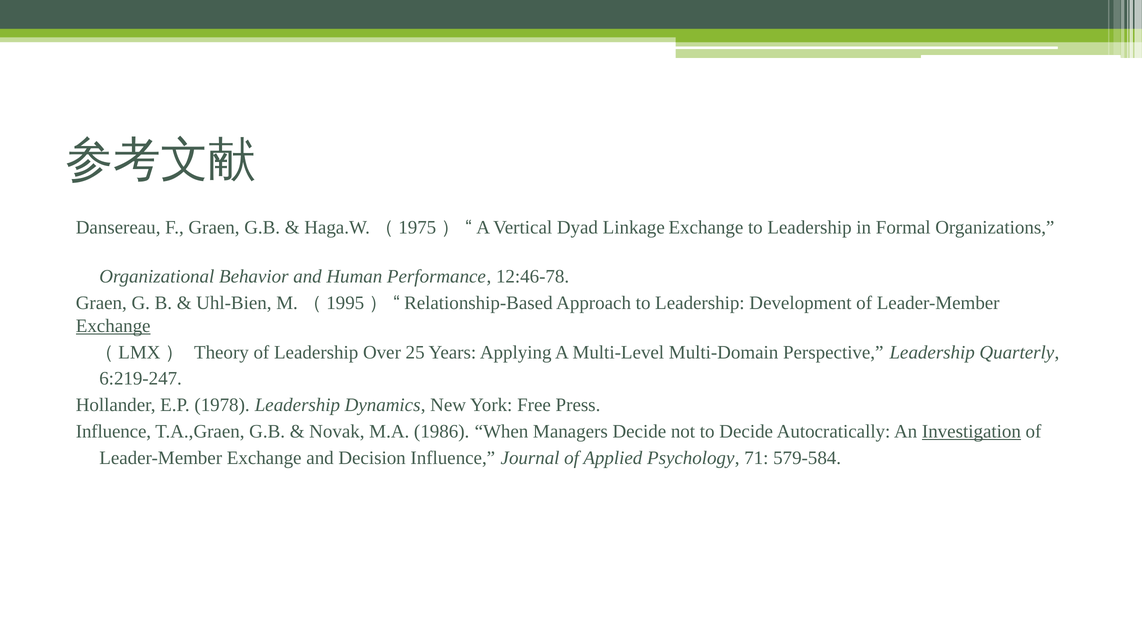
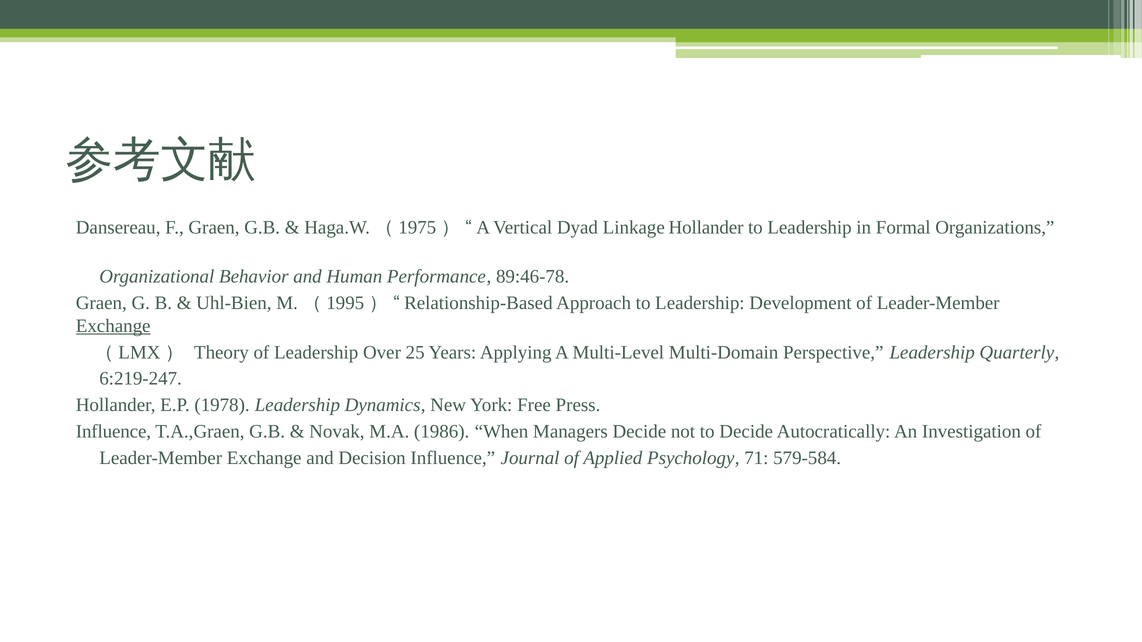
Linkage Exchange: Exchange -> Hollander
12:46-78: 12:46-78 -> 89:46-78
Investigation underline: present -> none
